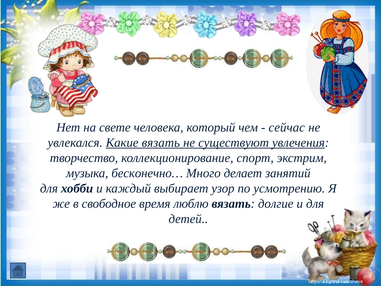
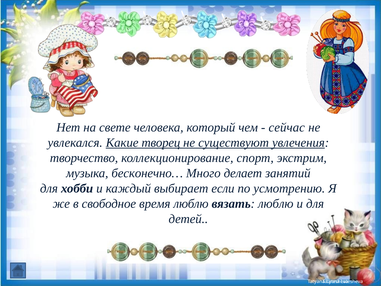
Какие вязать: вязать -> творец
узор: узор -> если
вязать долгие: долгие -> люблю
